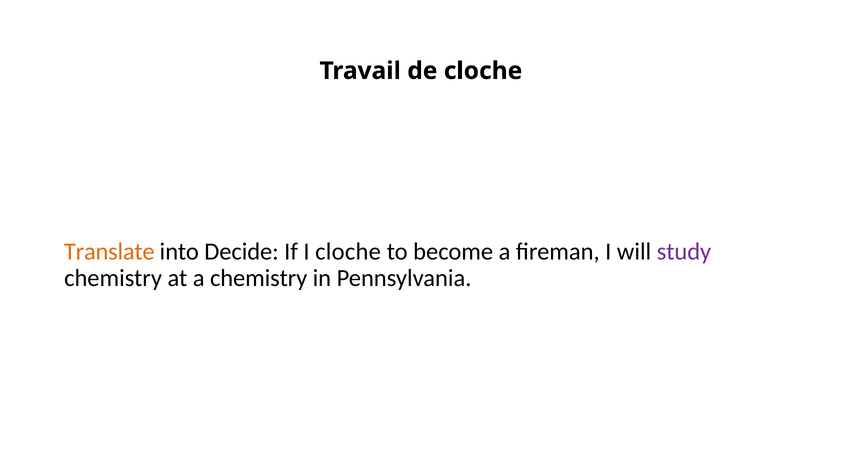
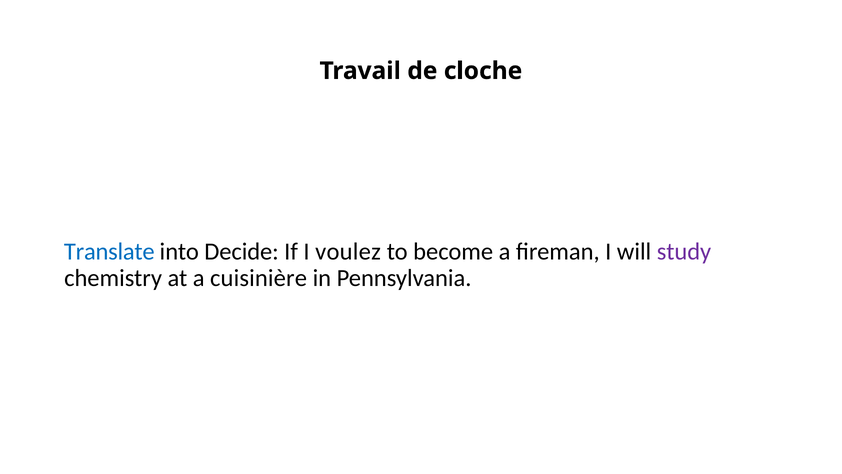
Translate colour: orange -> blue
I cloche: cloche -> voulez
a chemistry: chemistry -> cuisinière
